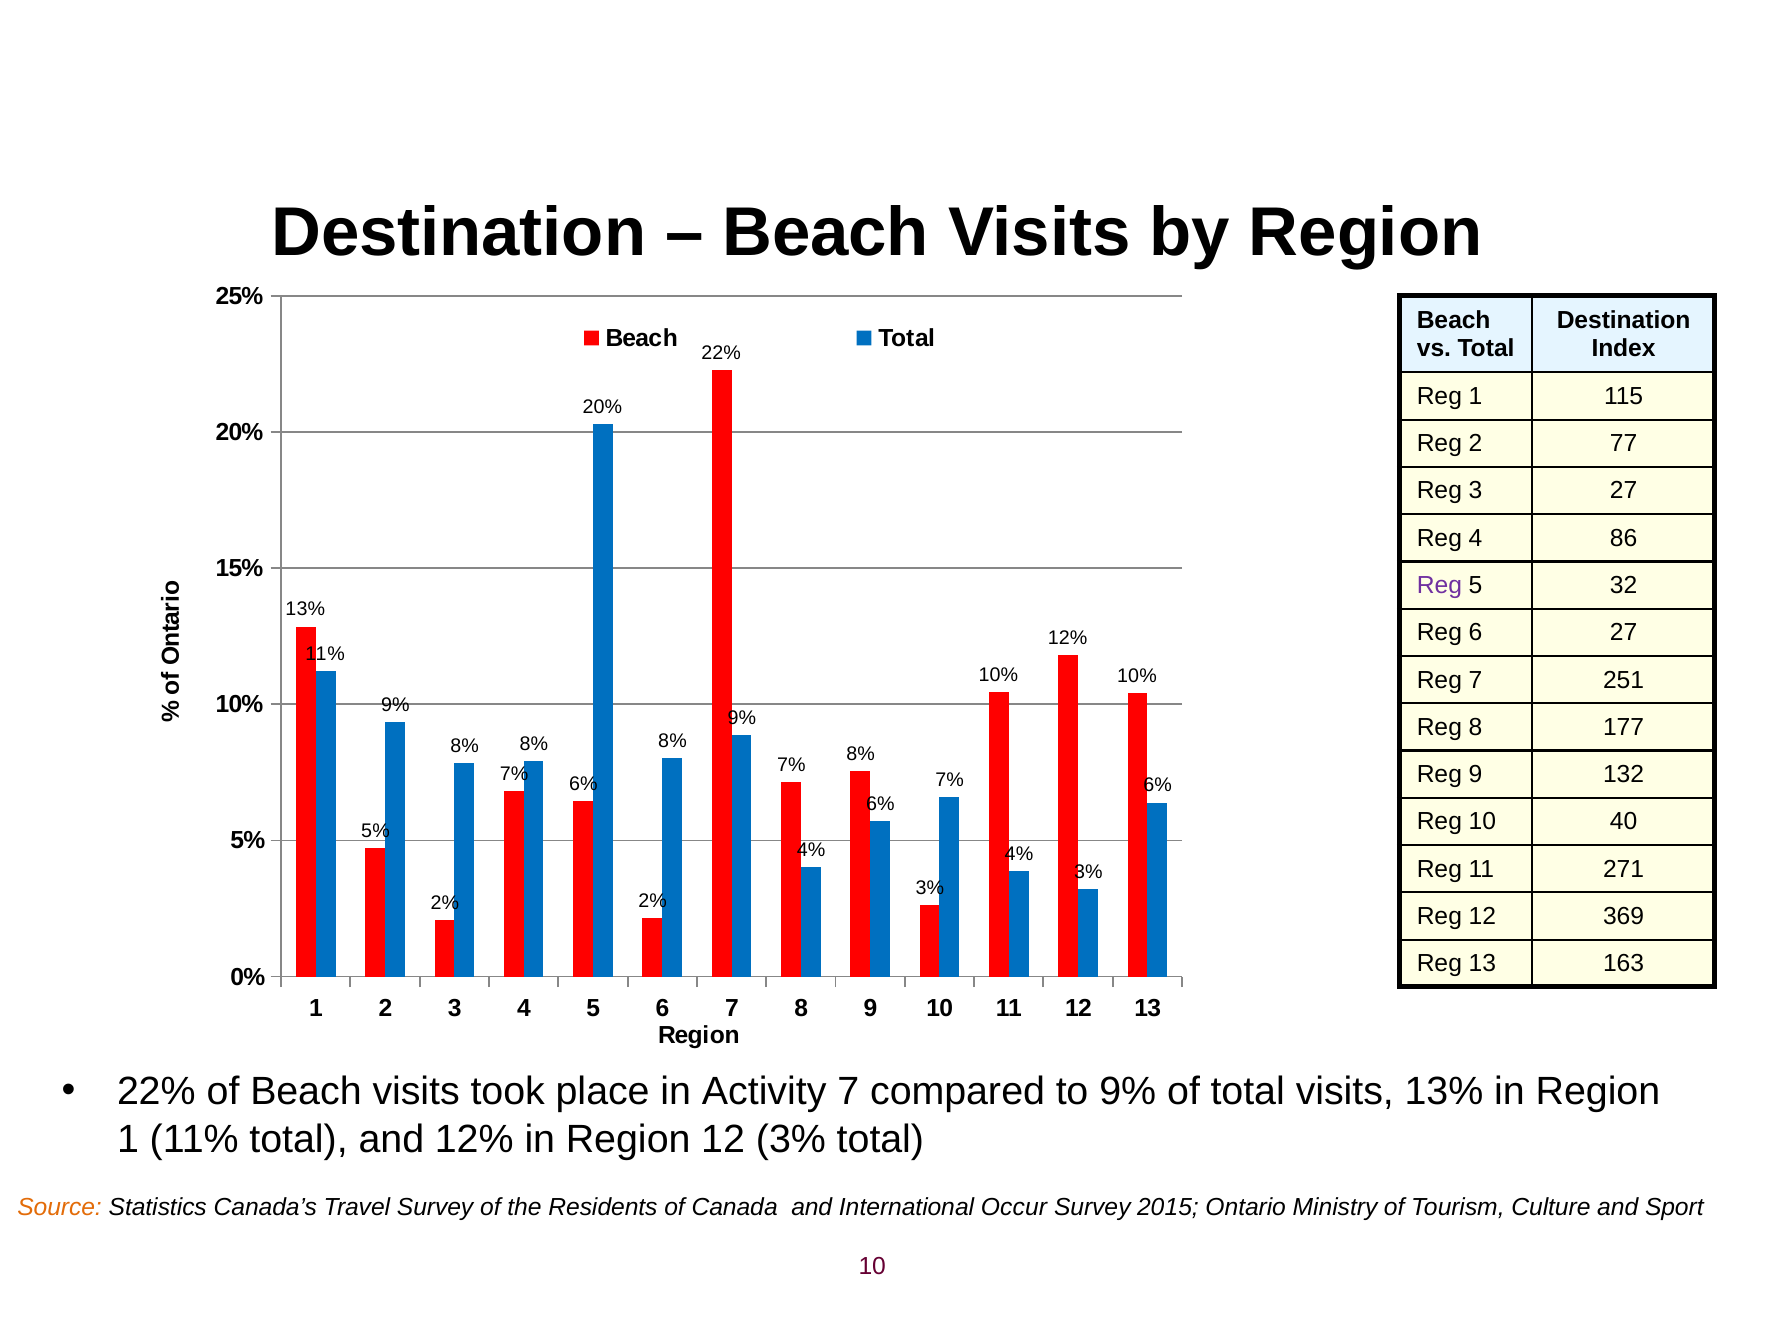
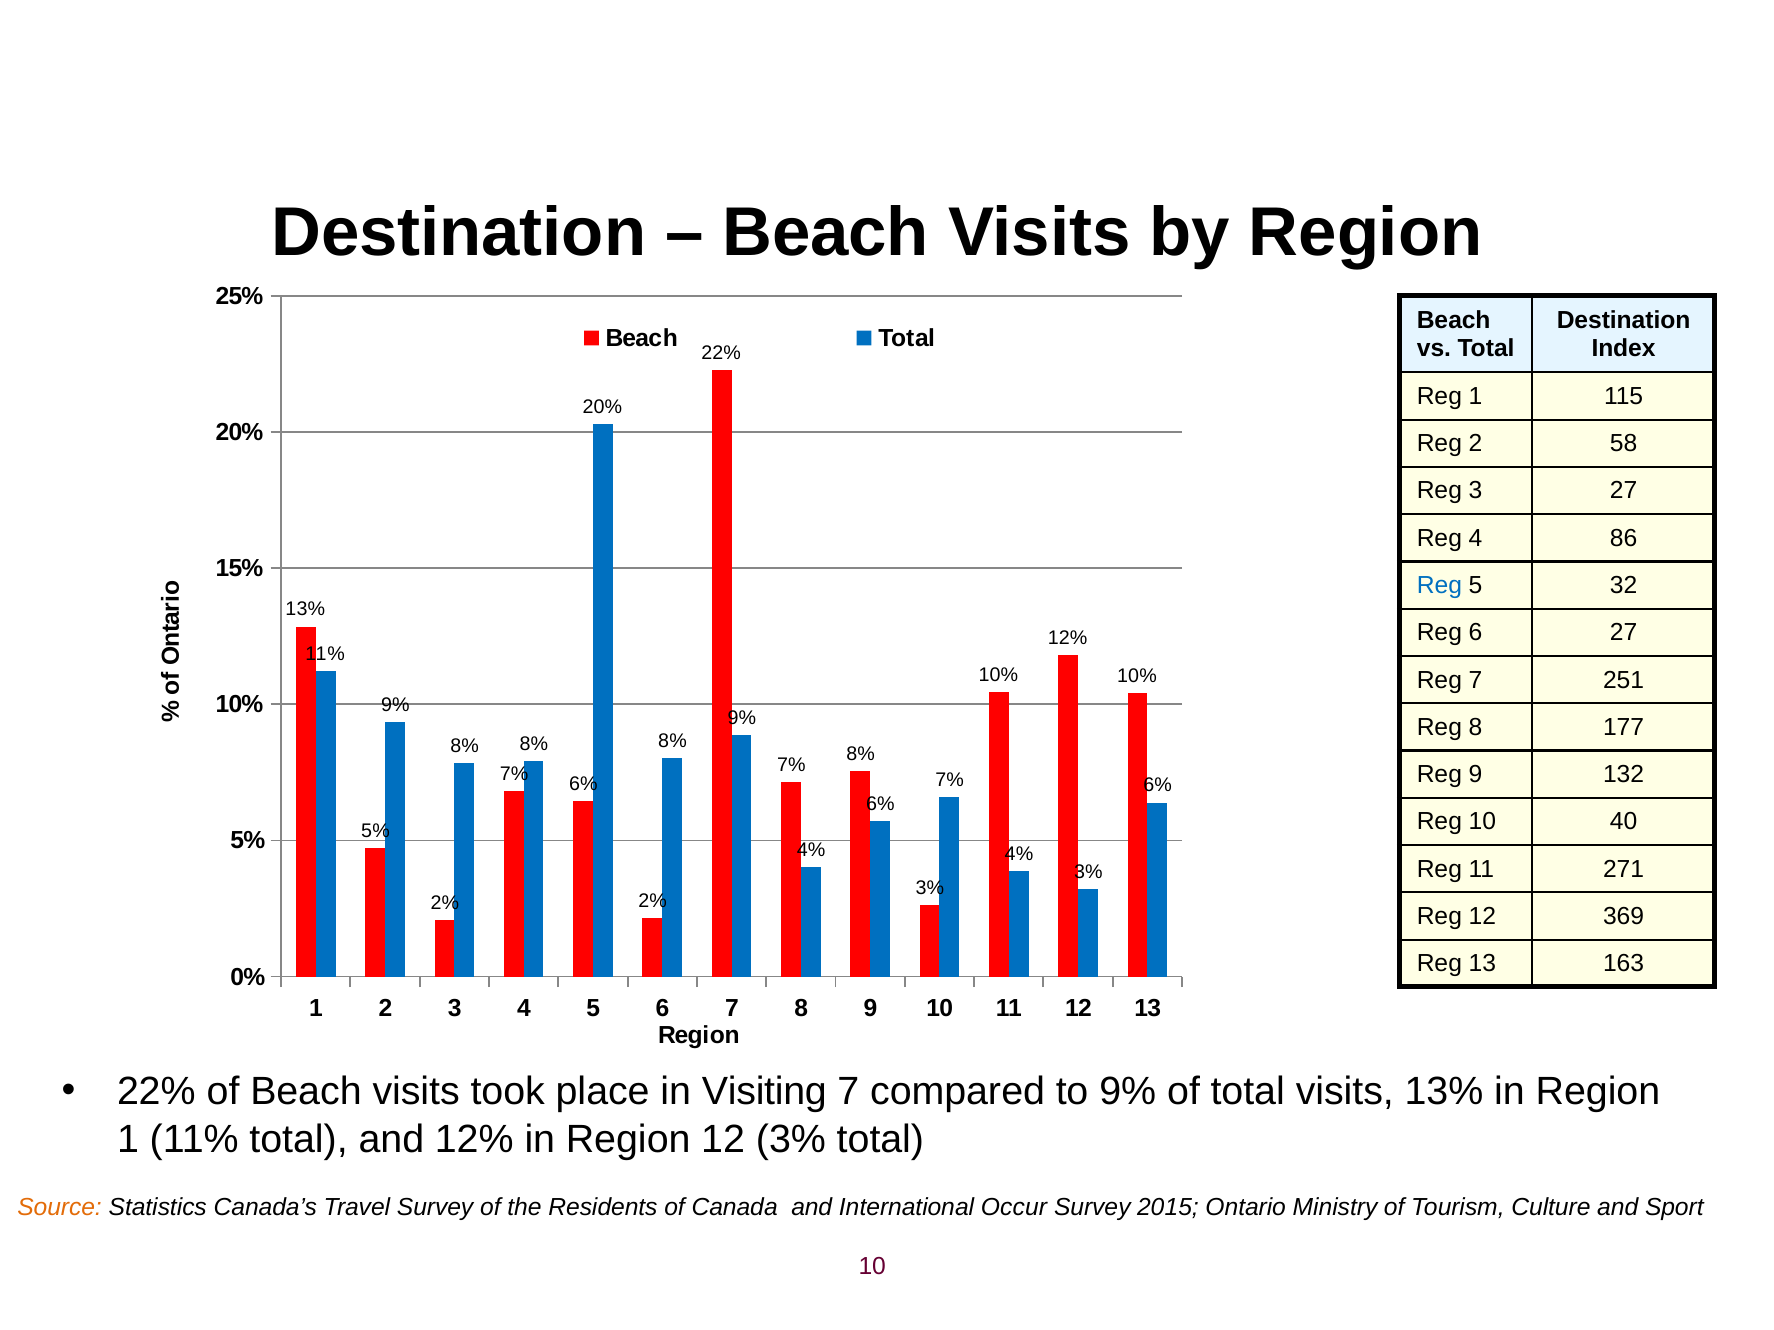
77: 77 -> 58
Reg at (1439, 586) colour: purple -> blue
Activity: Activity -> Visiting
